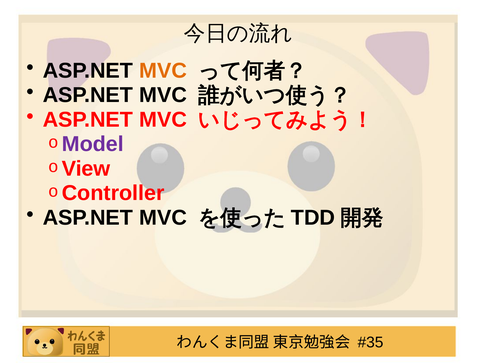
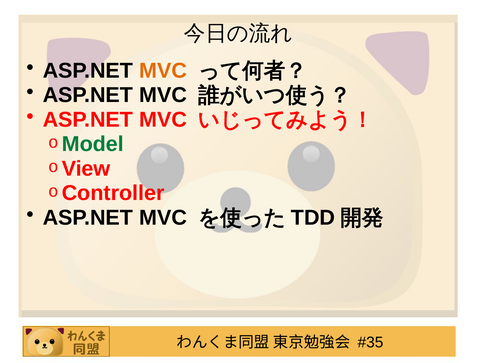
Model colour: purple -> green
